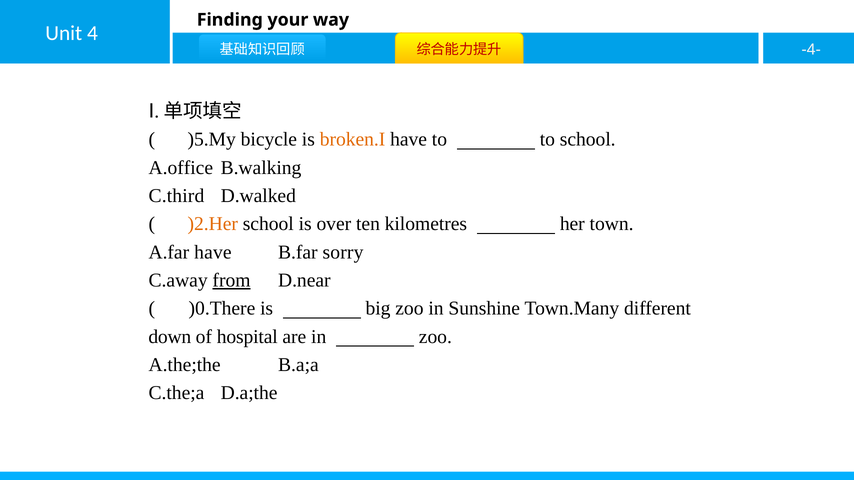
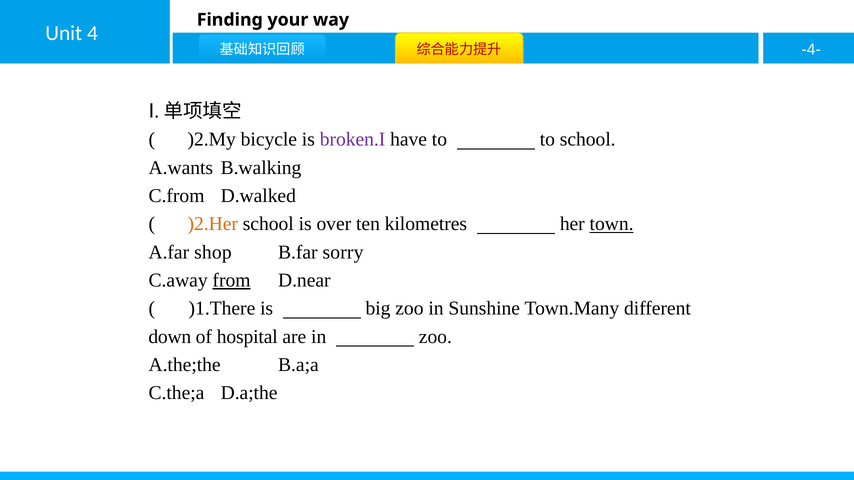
)5.My: )5.My -> )2.My
broken.I colour: orange -> purple
A.office: A.office -> A.wants
C.third: C.third -> C.from
town underline: none -> present
A.far have: have -> shop
)0.There: )0.There -> )1.There
